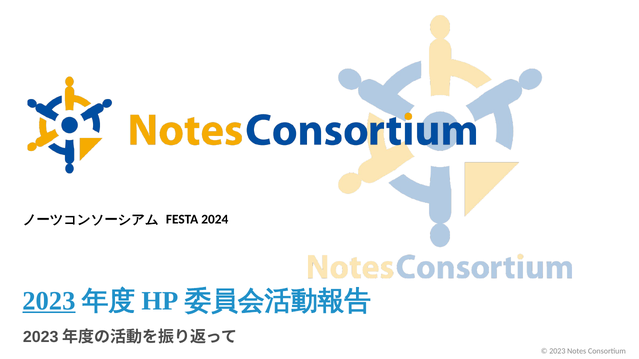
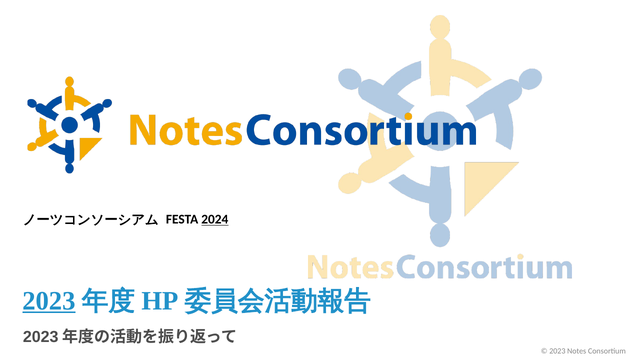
2024 underline: none -> present
